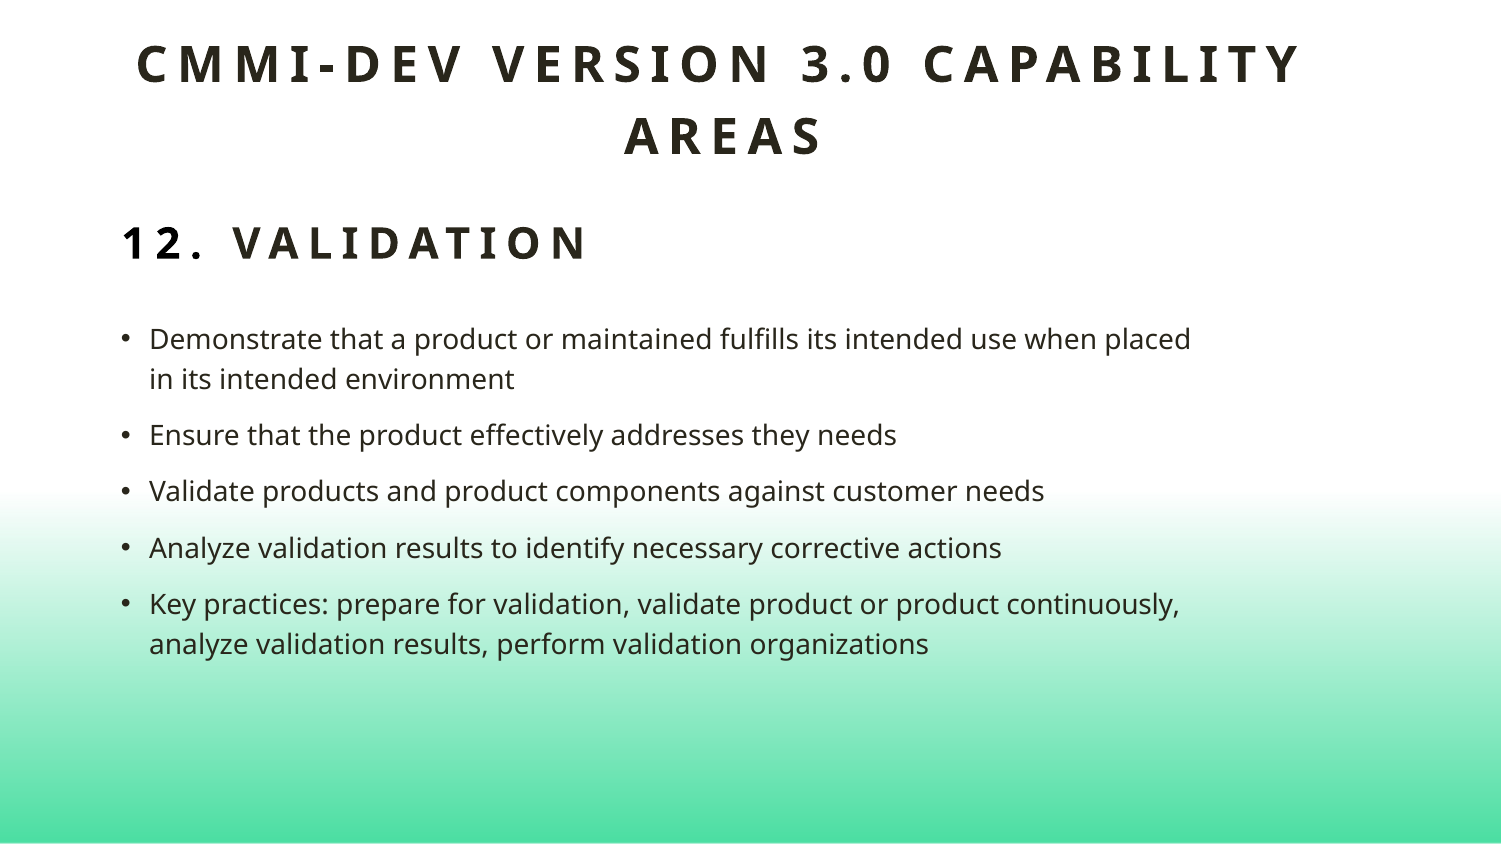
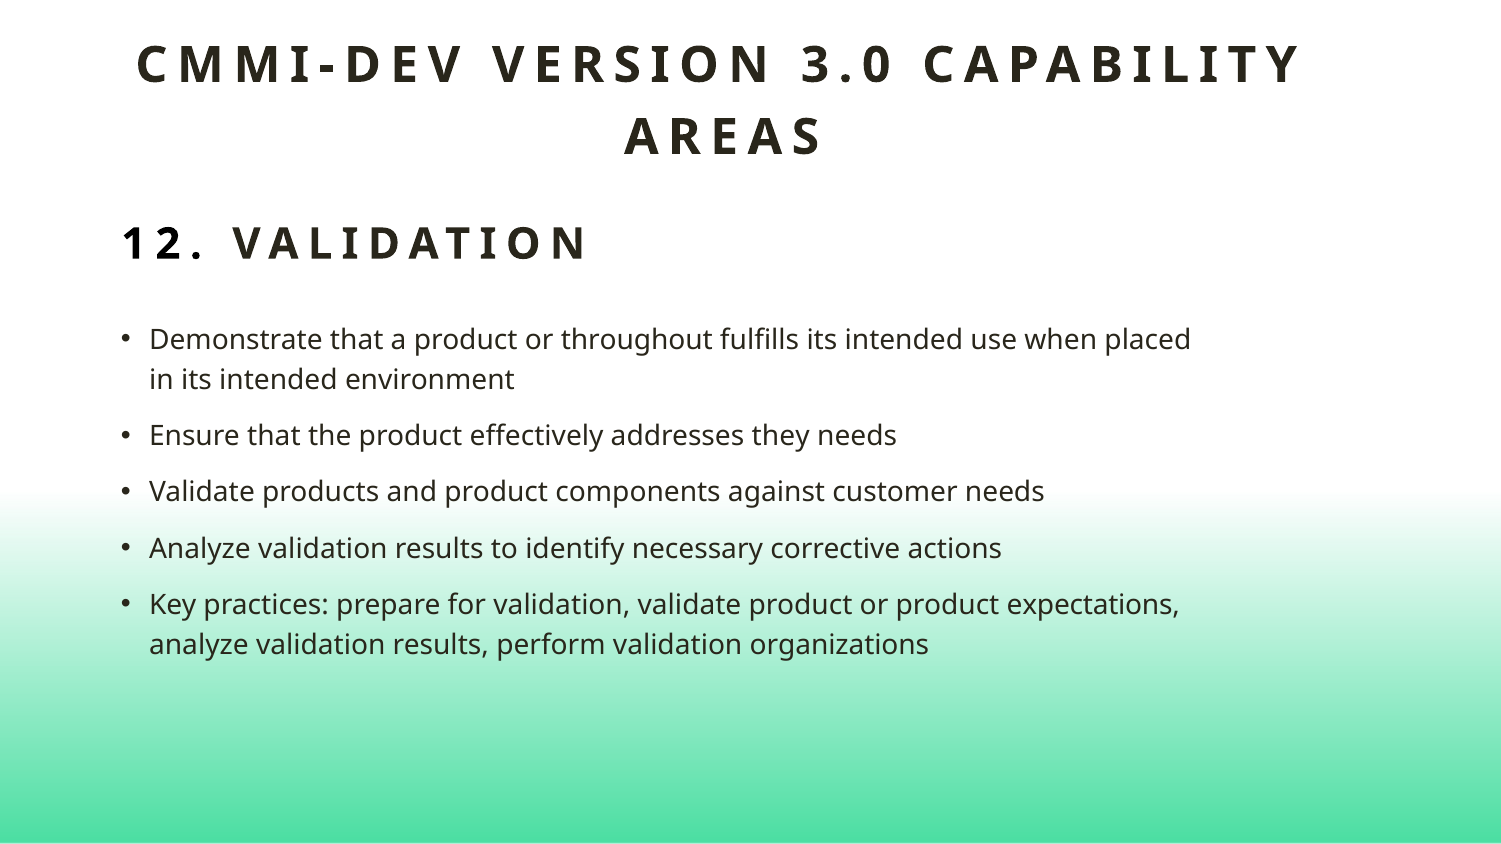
maintained: maintained -> throughout
continuously: continuously -> expectations
